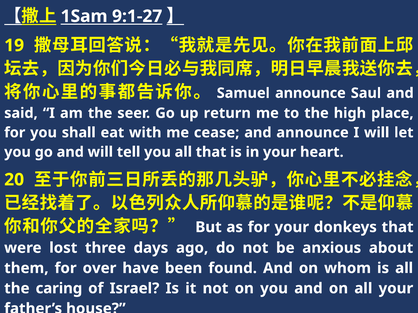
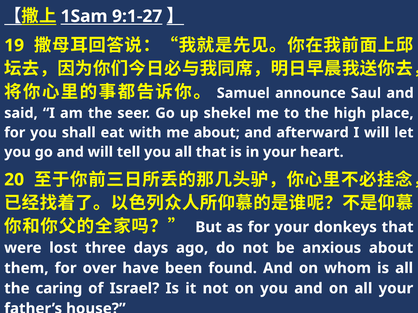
return: return -> shekel
me cease: cease -> about
and announce: announce -> afterward
